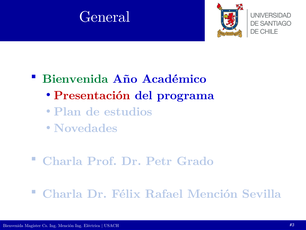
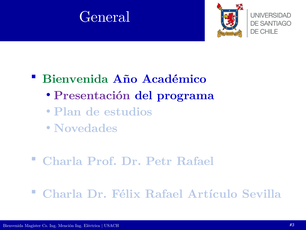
Presentación colour: red -> purple
Petr Grado: Grado -> Rafael
Rafael Mención: Mención -> Artículo
